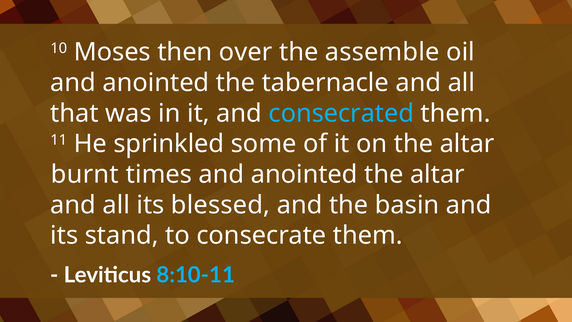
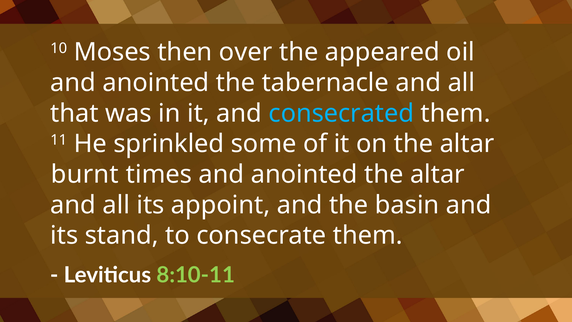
assemble: assemble -> appeared
blessed: blessed -> appoint
8:10-11 colour: light blue -> light green
